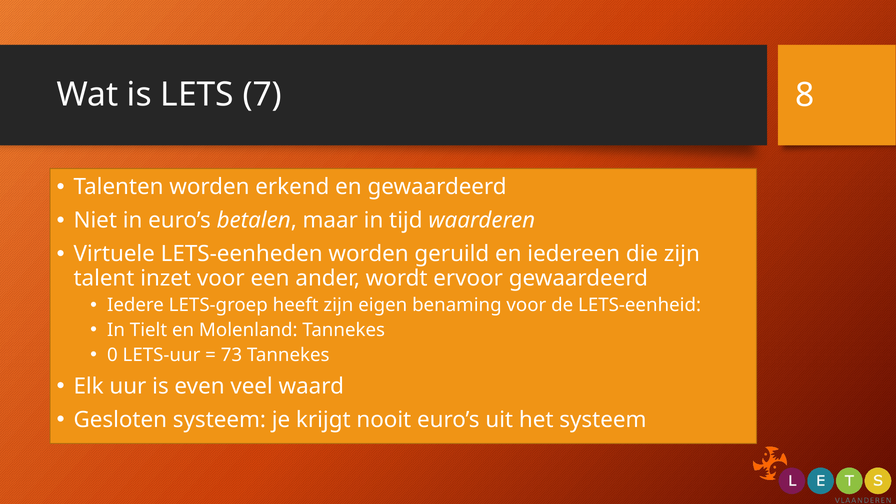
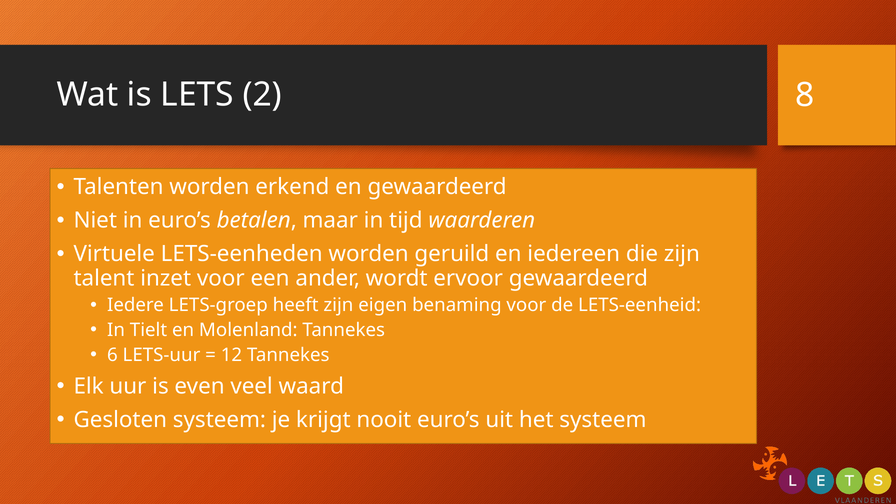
7: 7 -> 2
0: 0 -> 6
73: 73 -> 12
